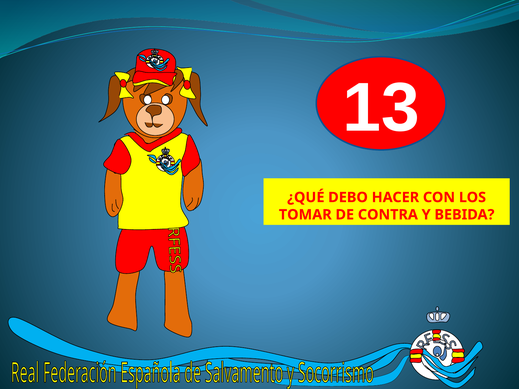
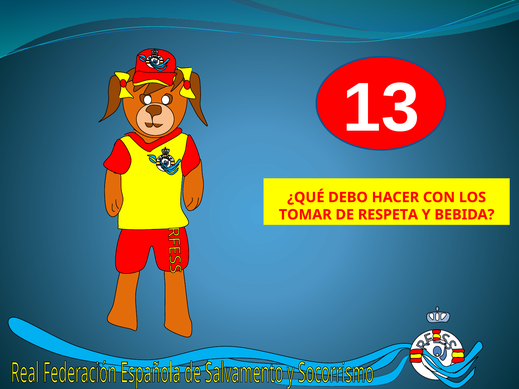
CONTRA: CONTRA -> RESPETA
